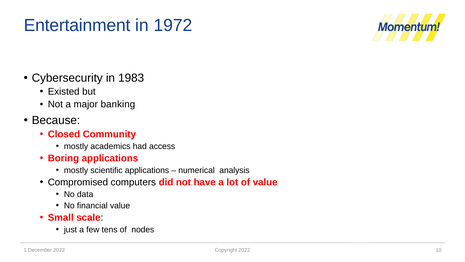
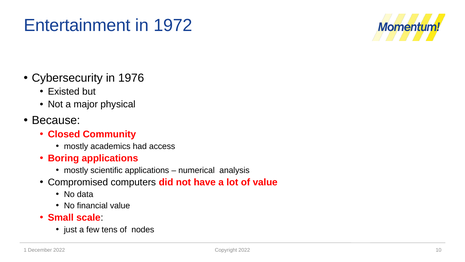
1983: 1983 -> 1976
banking: banking -> physical
